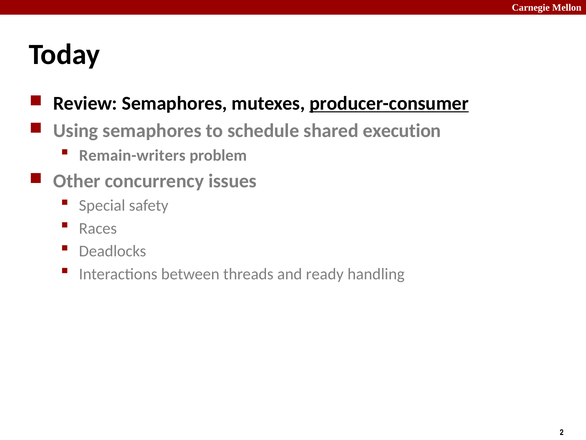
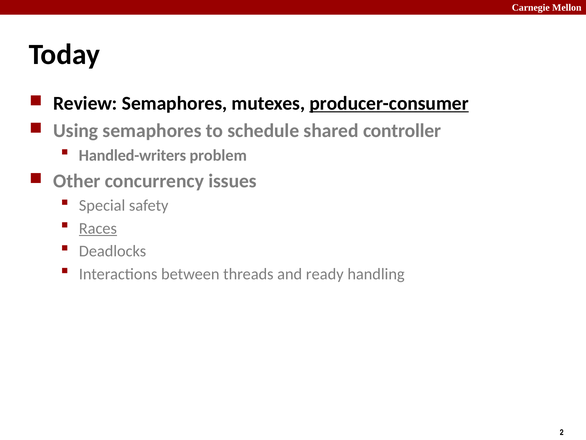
execution: execution -> controller
Remain-writers: Remain-writers -> Handled-writers
Races underline: none -> present
